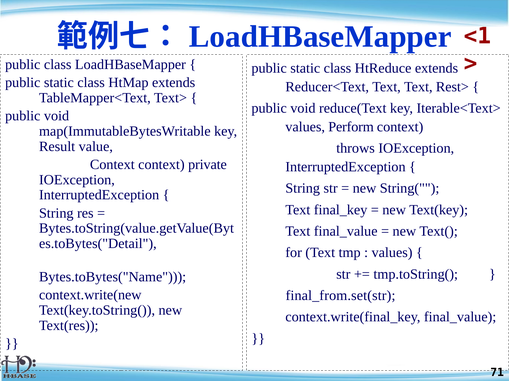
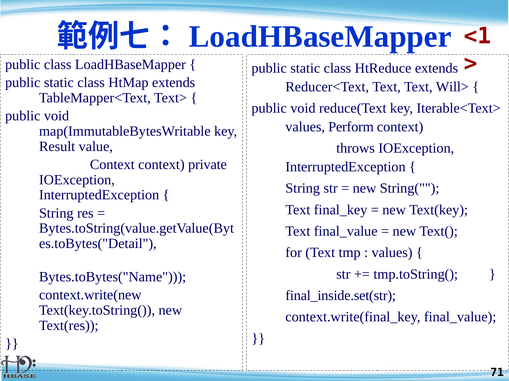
Rest>: Rest> -> Will>
final_from.set(str: final_from.set(str -> final_inside.set(str
